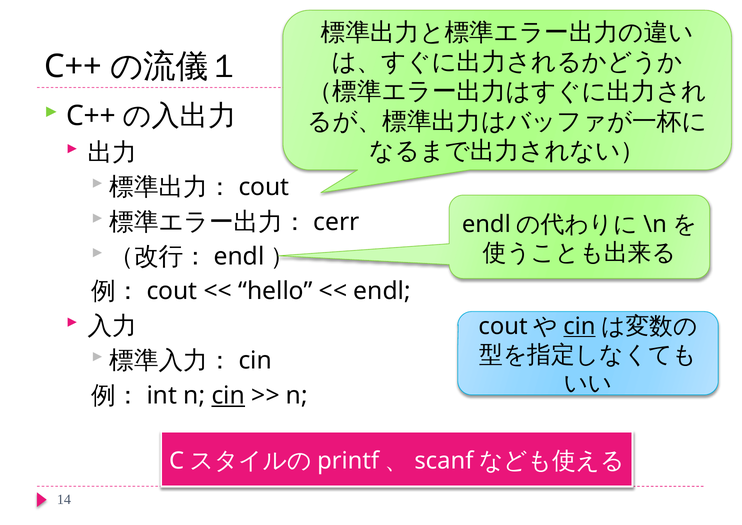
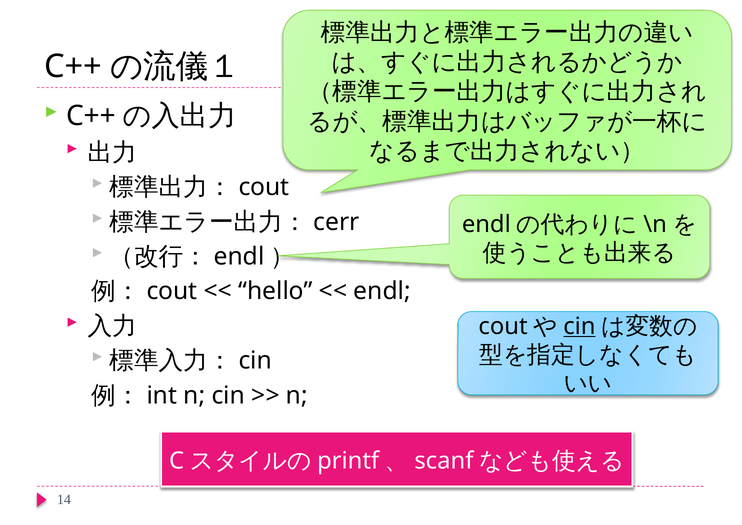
cin at (228, 395) underline: present -> none
